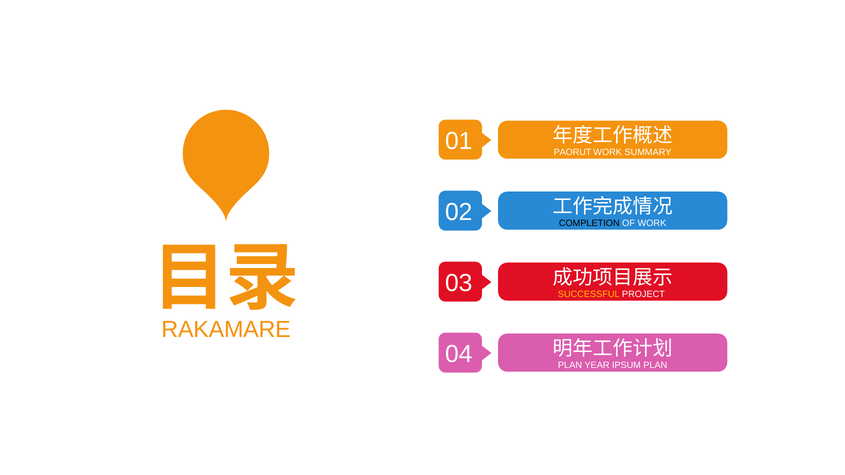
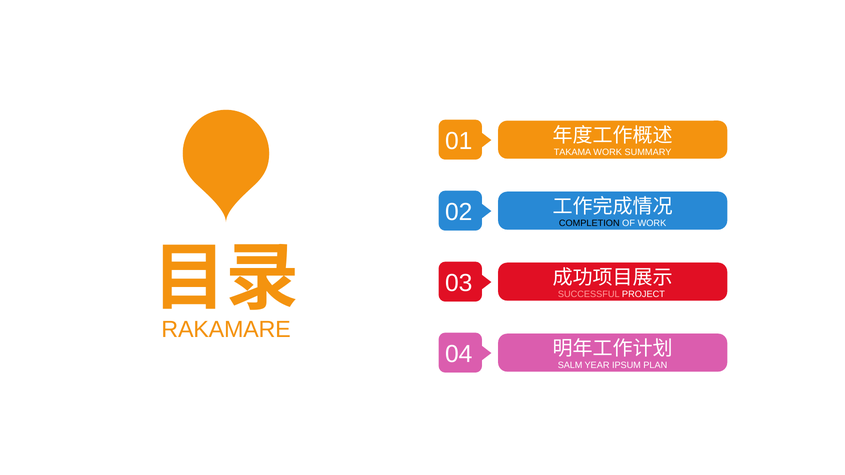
PAORUT: PAORUT -> TAKAMA
SUCCESSFUL colour: yellow -> pink
PLAN at (570, 365): PLAN -> SALM
